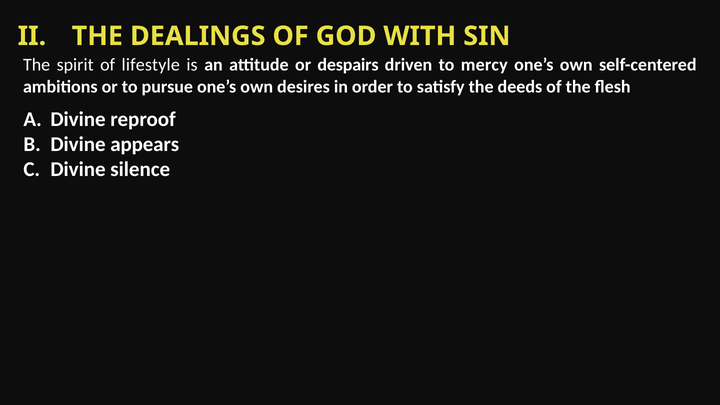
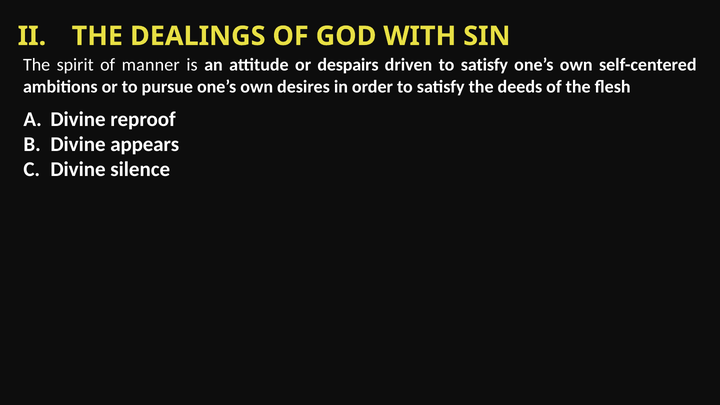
lifestyle: lifestyle -> manner
driven to mercy: mercy -> satisfy
